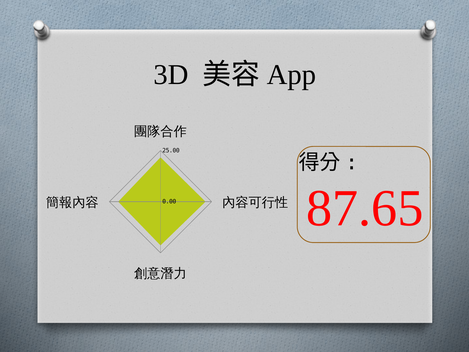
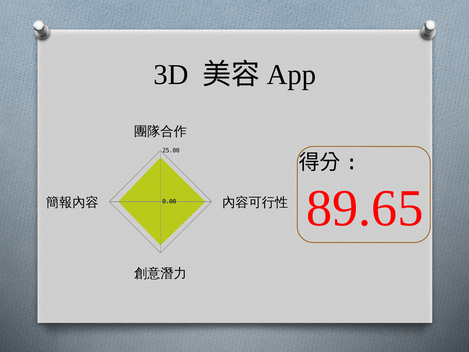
87.65: 87.65 -> 89.65
